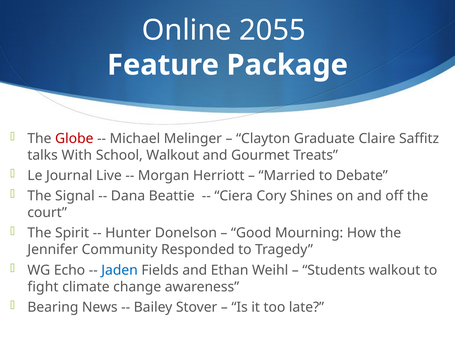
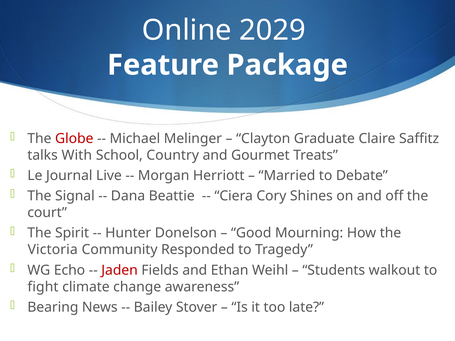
2055: 2055 -> 2029
School Walkout: Walkout -> Country
Jennifer: Jennifer -> Victoria
Jaden colour: blue -> red
